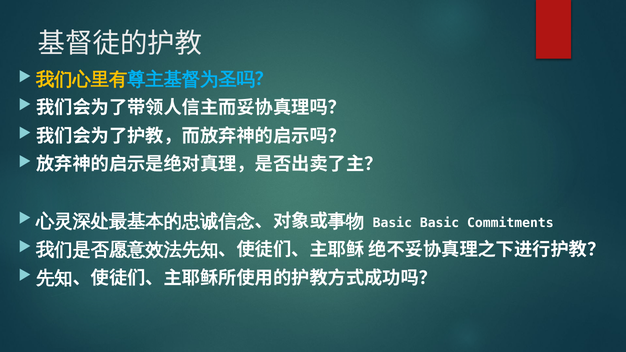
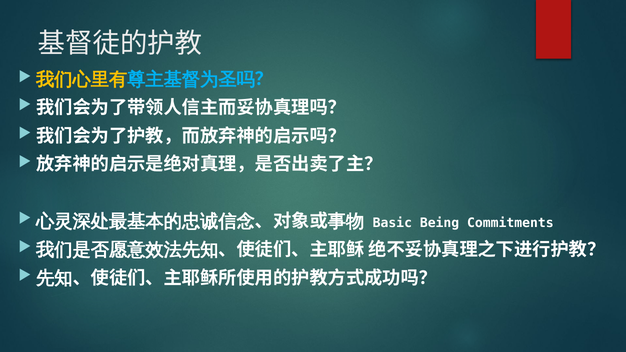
Basic Basic: Basic -> Being
